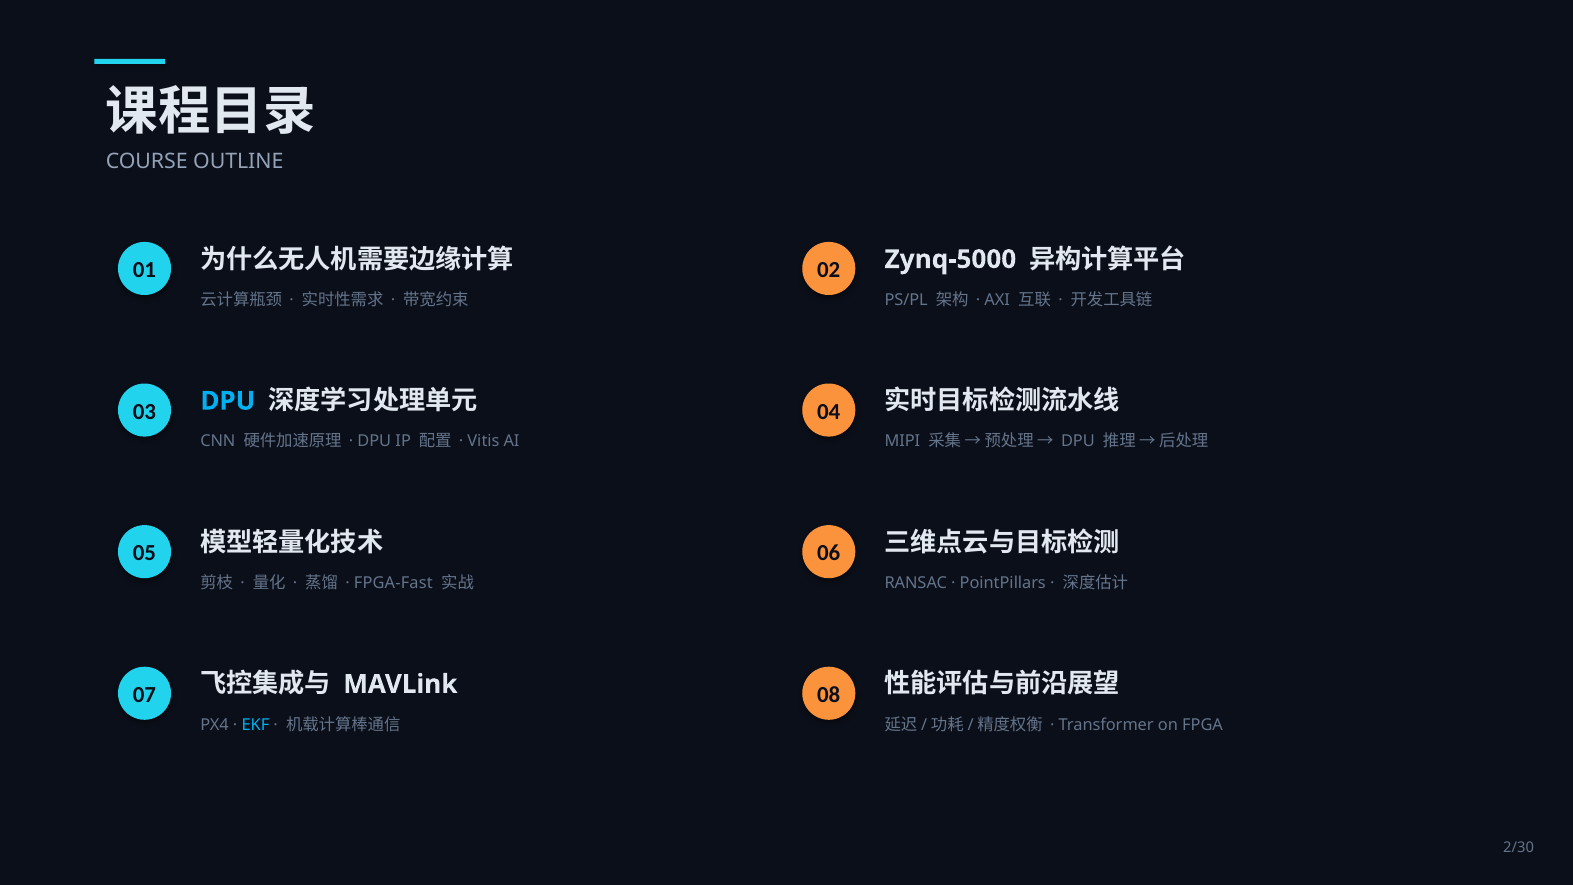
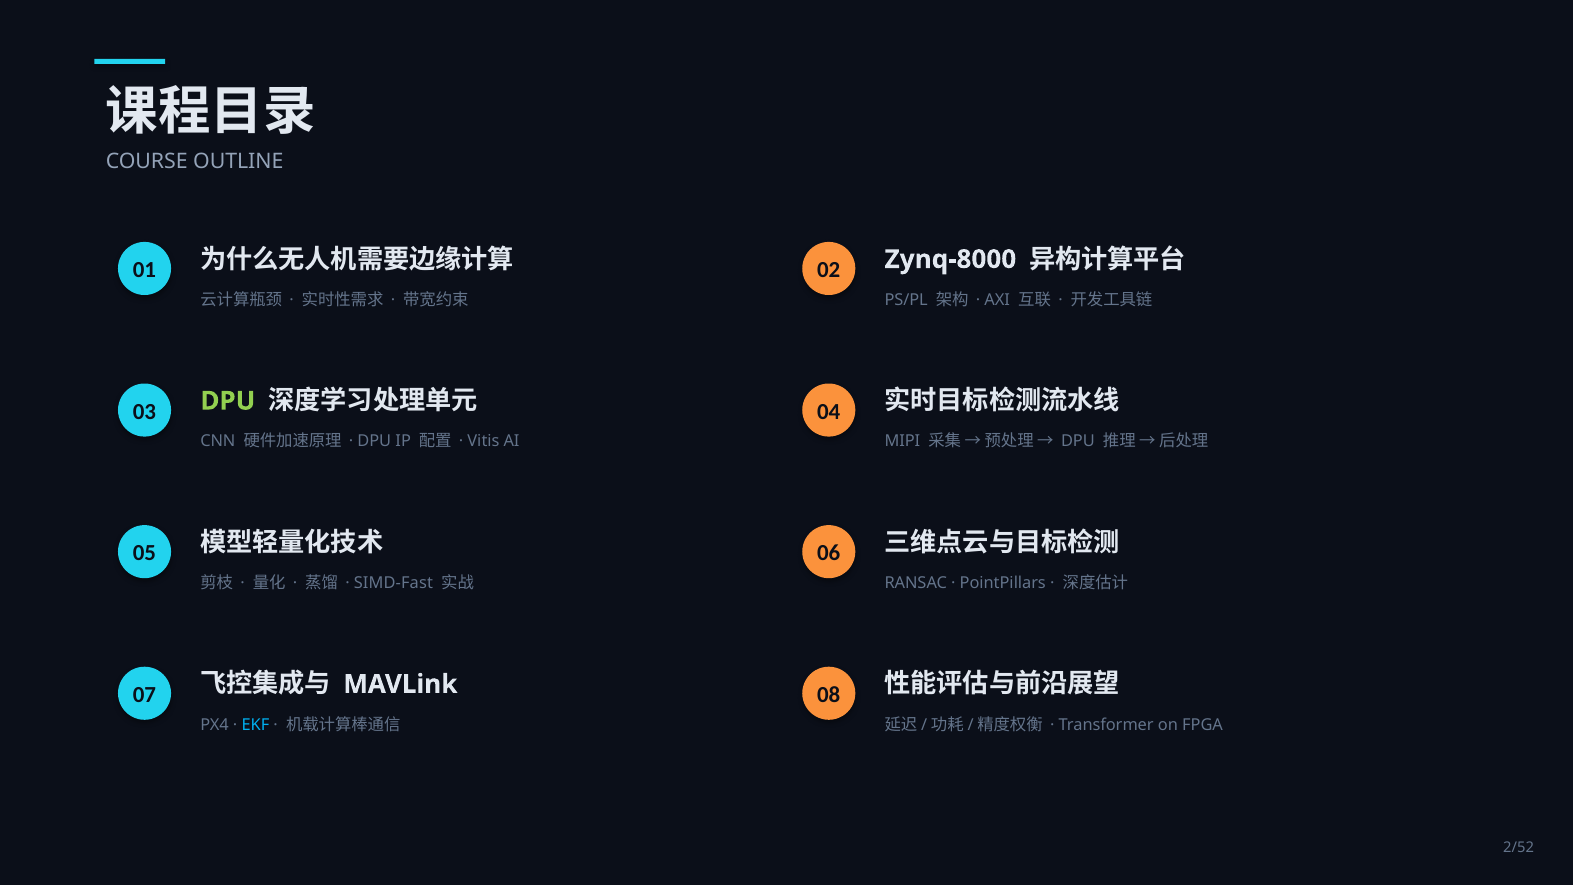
Zynq-5000: Zynq-5000 -> Zynq-8000
DPU at (228, 401) colour: light blue -> light green
FPGA-Fast: FPGA-Fast -> SIMD-Fast
2/30: 2/30 -> 2/52
